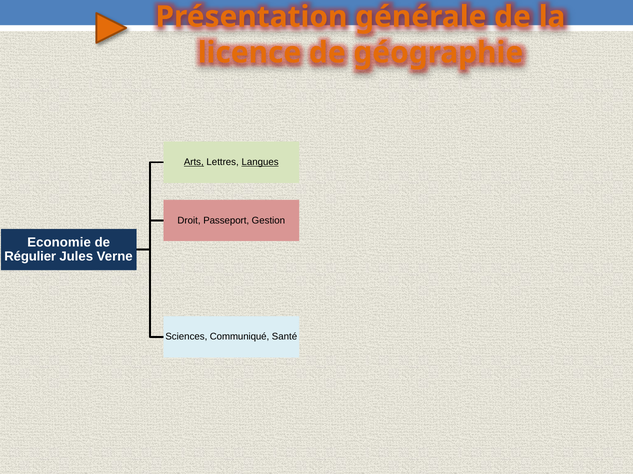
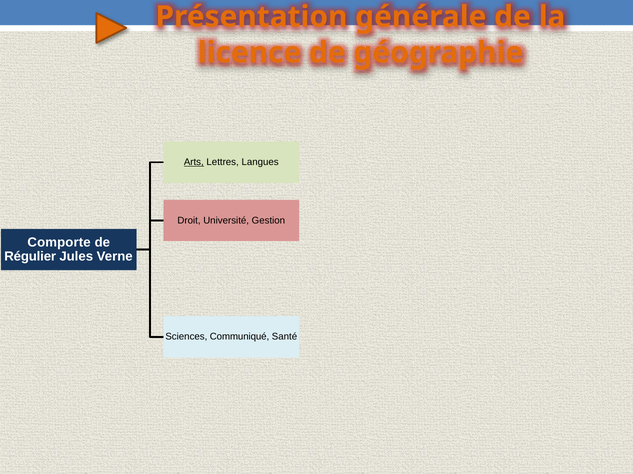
Langues underline: present -> none
Passeport: Passeport -> Université
Economie: Economie -> Comporte
